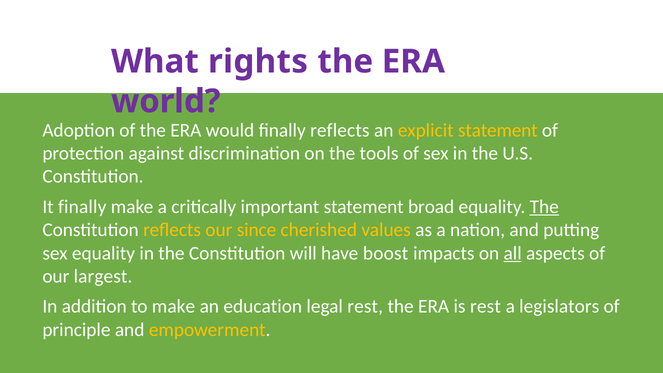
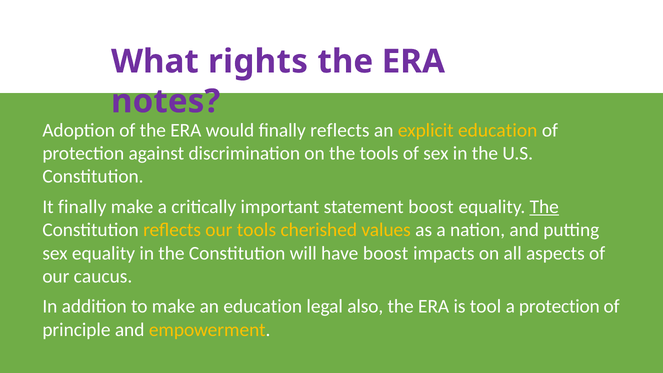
world: world -> notes
explicit statement: statement -> education
statement broad: broad -> boost
our since: since -> tools
all underline: present -> none
largest: largest -> caucus
legal rest: rest -> also
is rest: rest -> tool
a legislators: legislators -> protection
